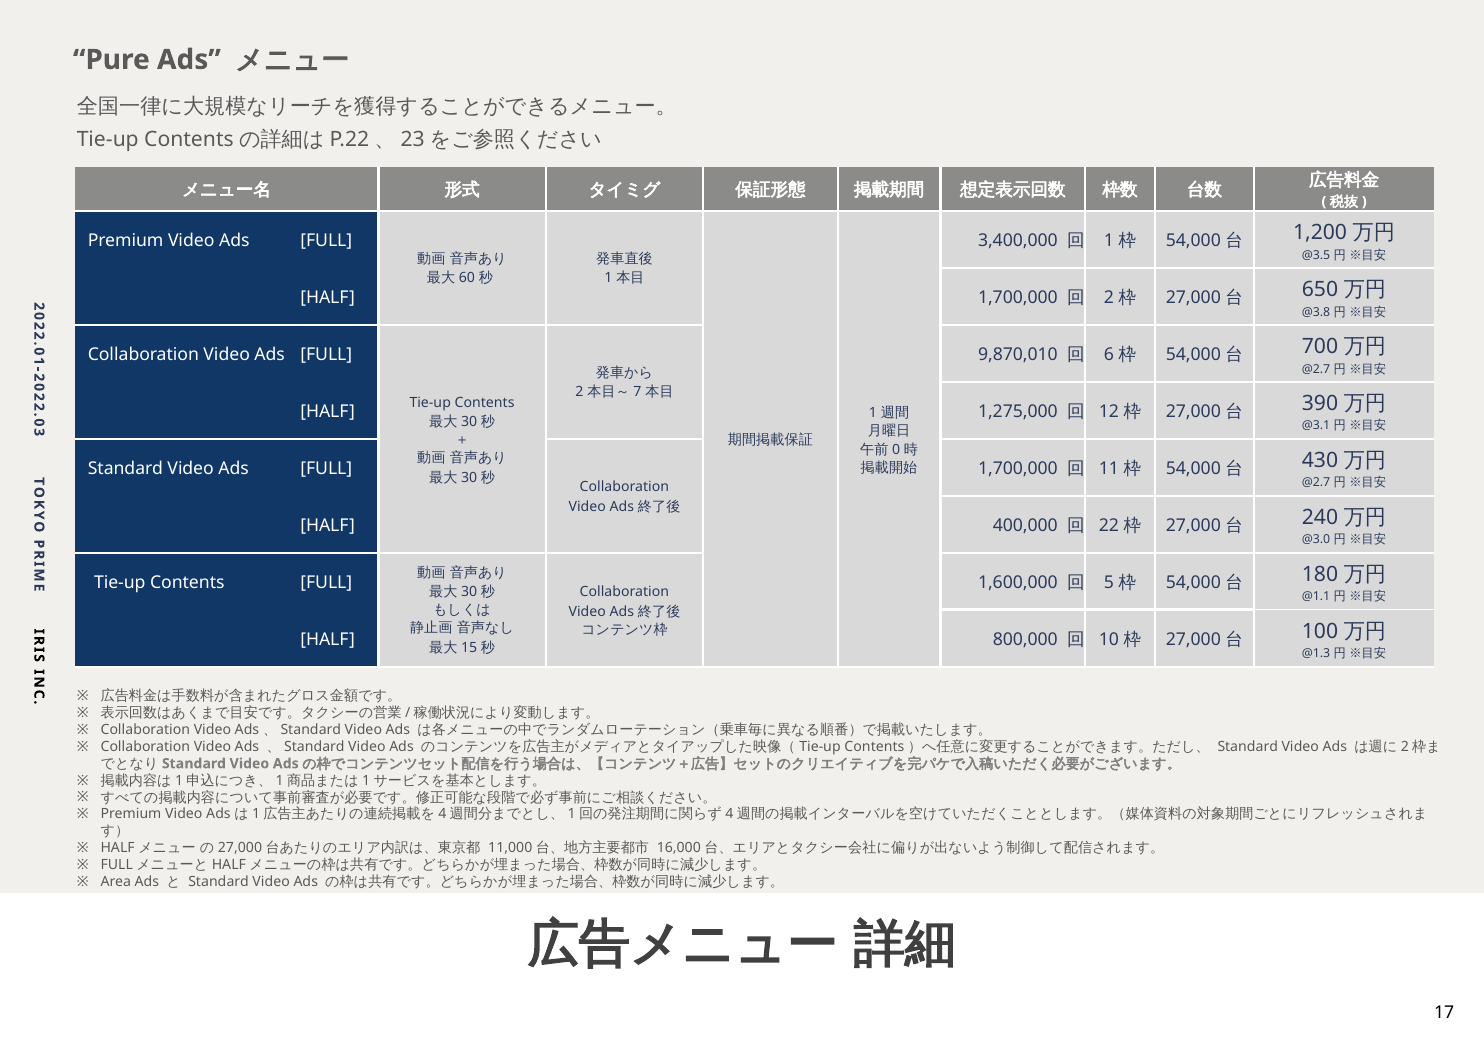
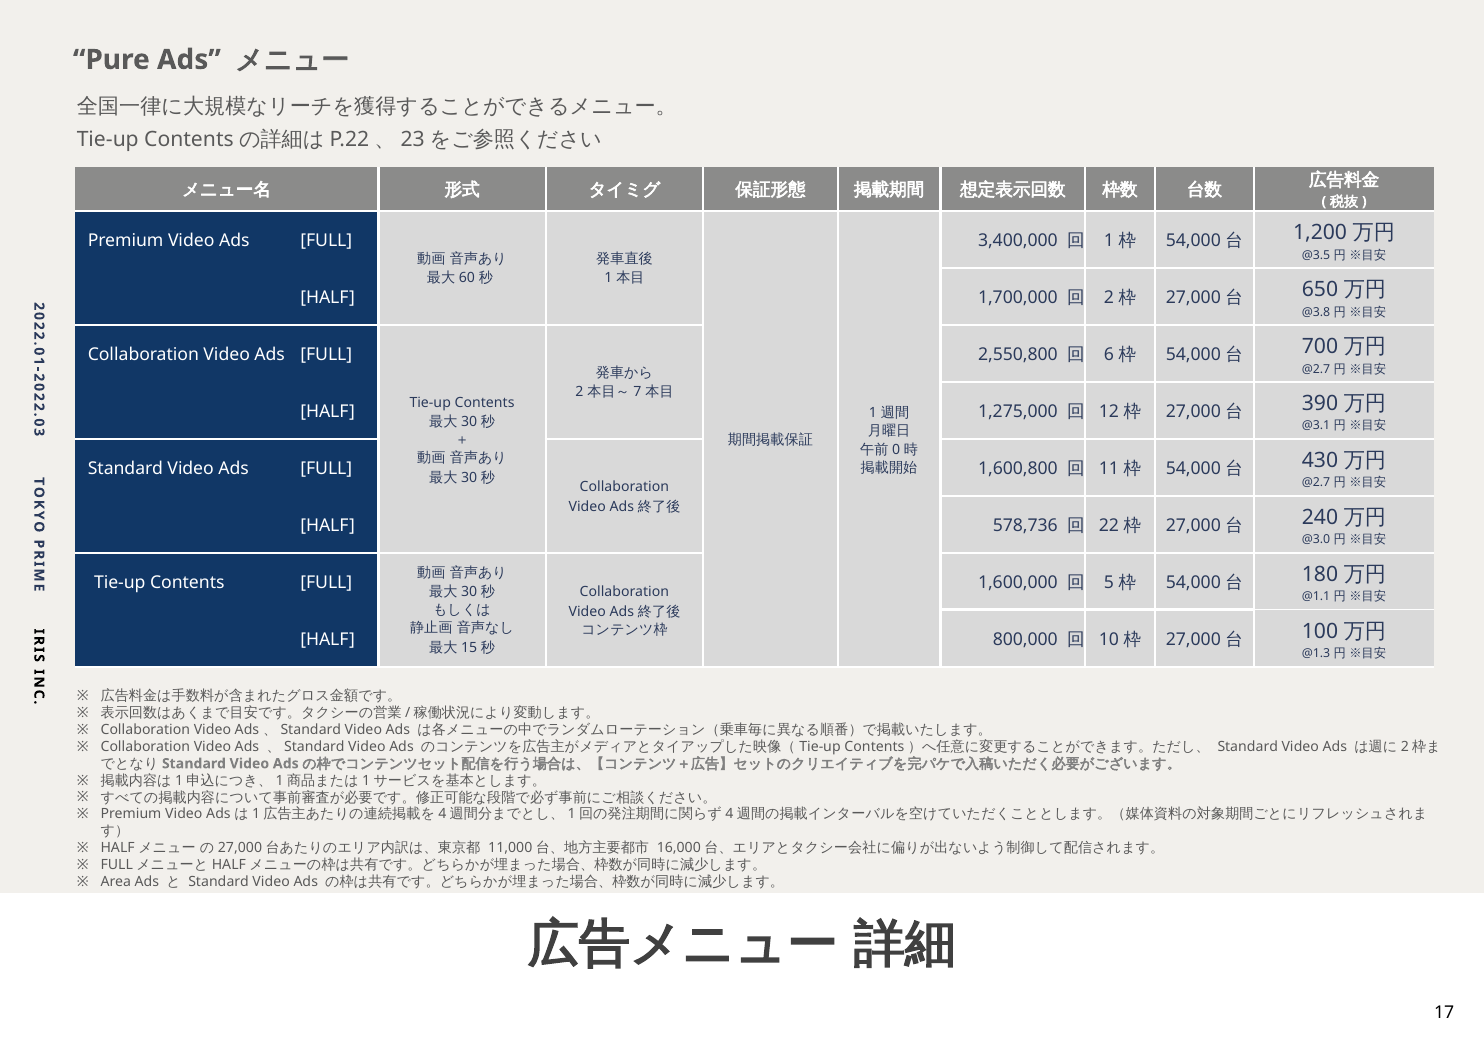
9,870,010: 9,870,010 -> 2,550,800
1,700,000 at (1018, 469): 1,700,000 -> 1,600,800
400,000: 400,000 -> 578,736
